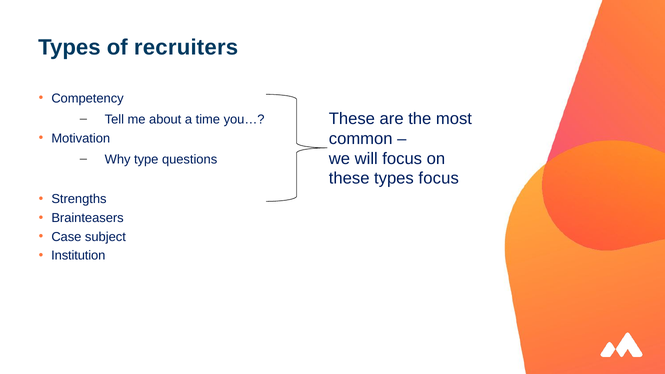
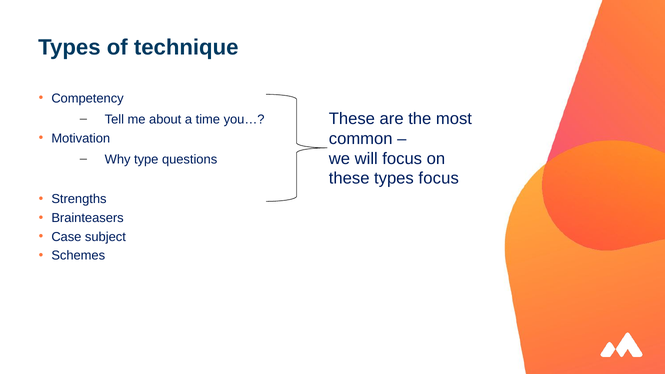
recruiters: recruiters -> technique
Institution: Institution -> Schemes
